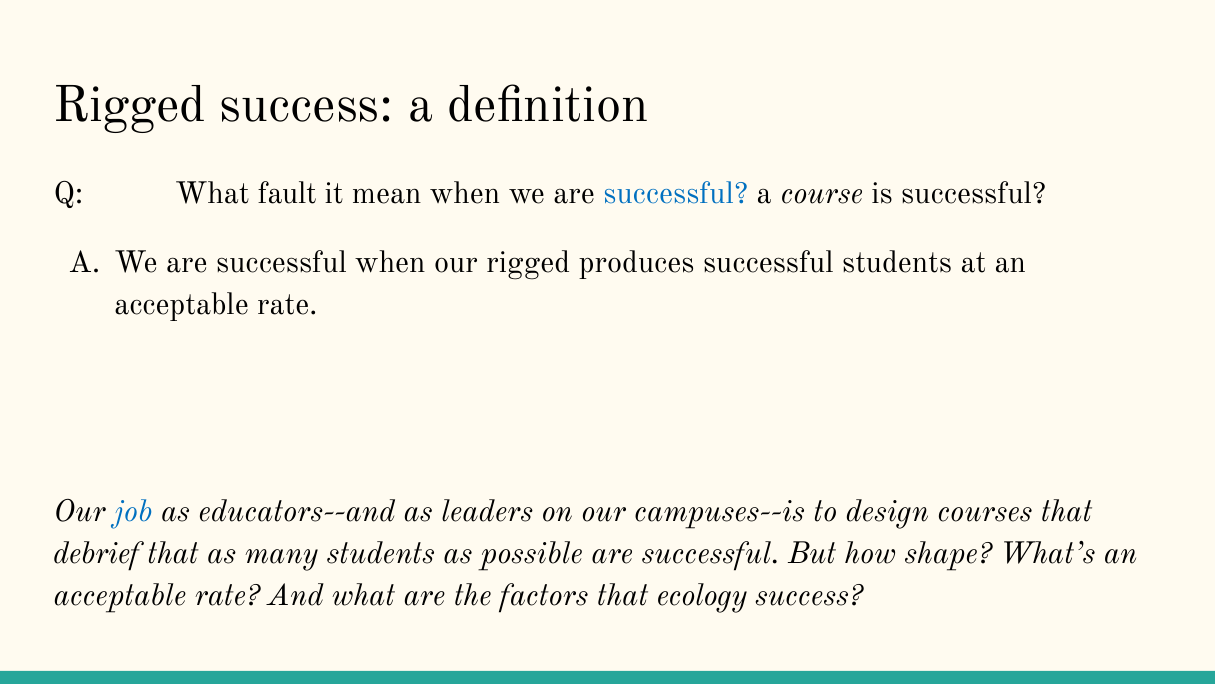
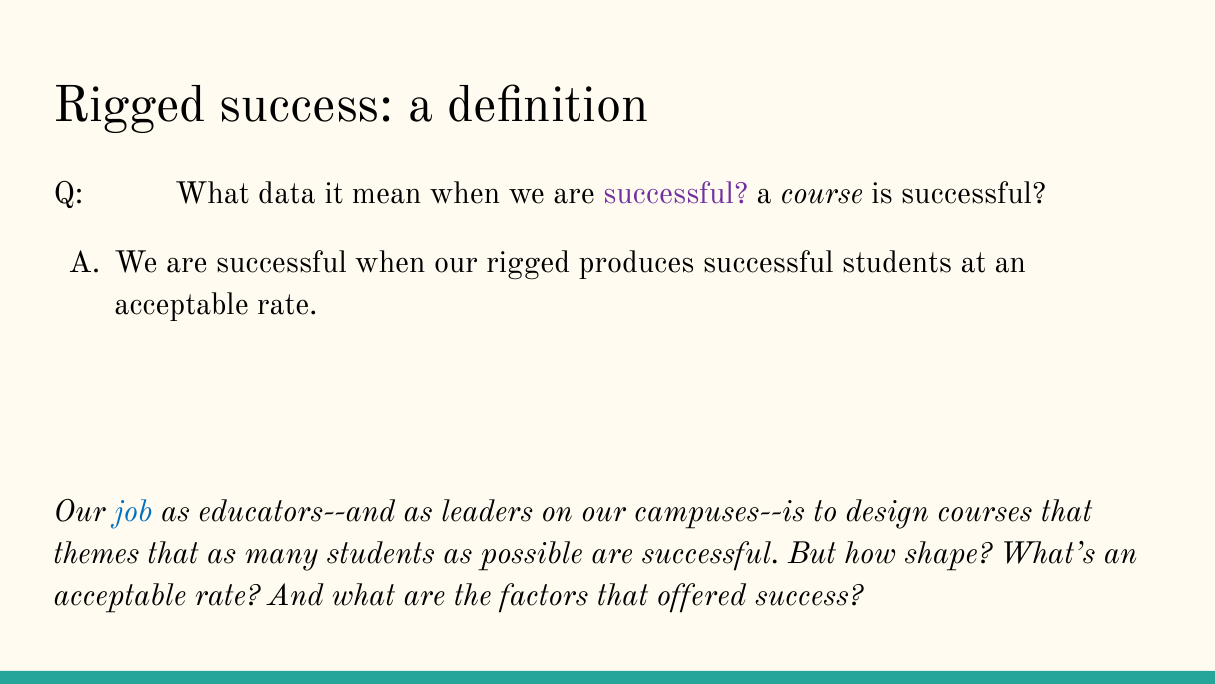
fault: fault -> data
successful at (676, 194) colour: blue -> purple
debrief: debrief -> themes
ecology: ecology -> offered
